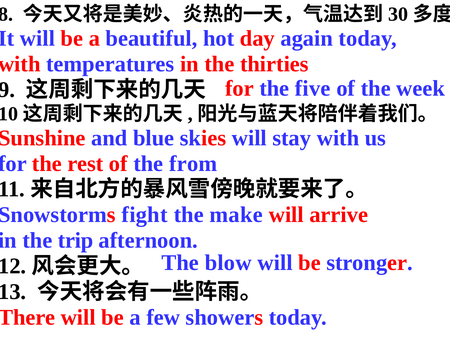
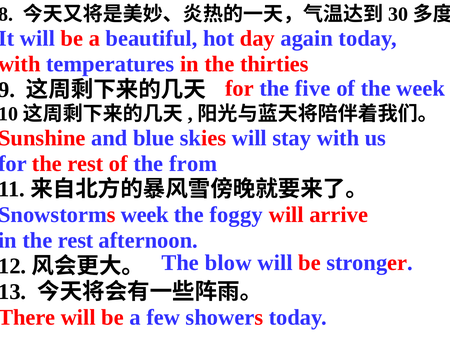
fight at (145, 215): fight -> week
make: make -> foggy
trip at (76, 241): trip -> rest
